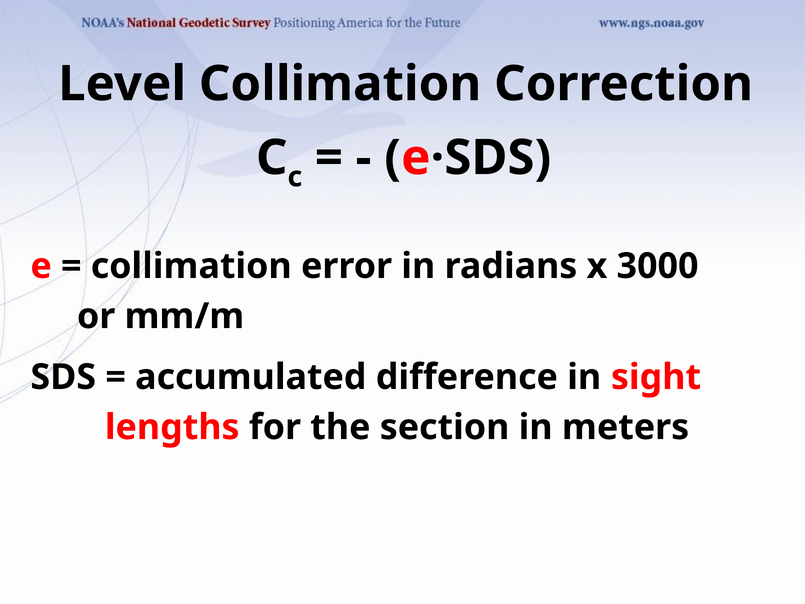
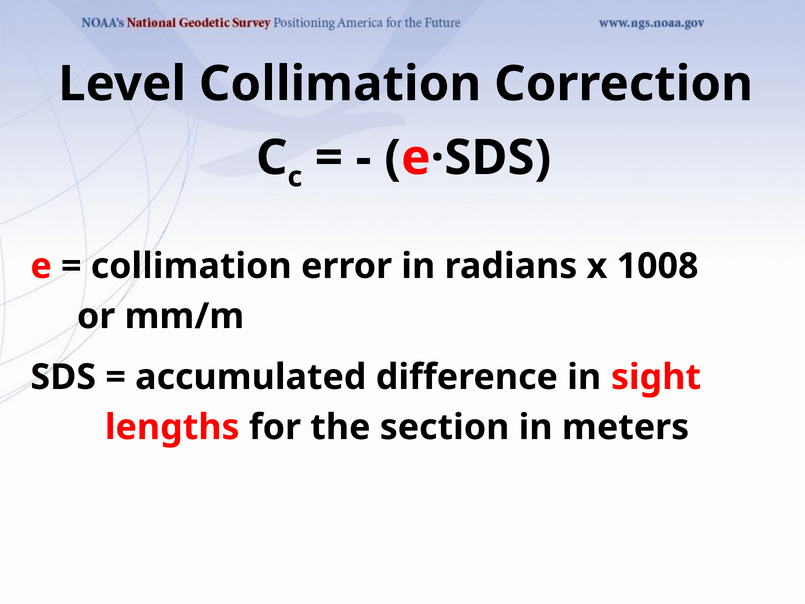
3000: 3000 -> 1008
